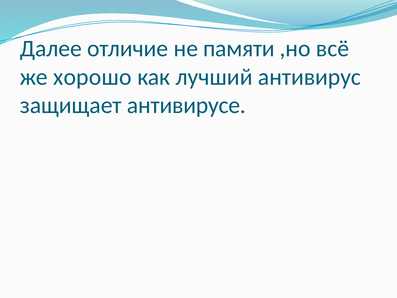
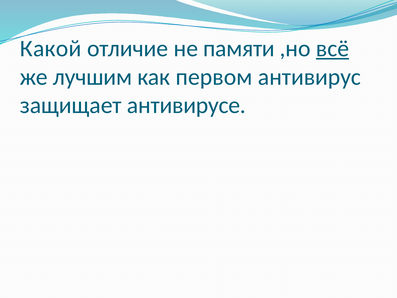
Далее: Далее -> Какой
всё underline: none -> present
хорошо: хорошо -> лучшим
лучший: лучший -> первом
